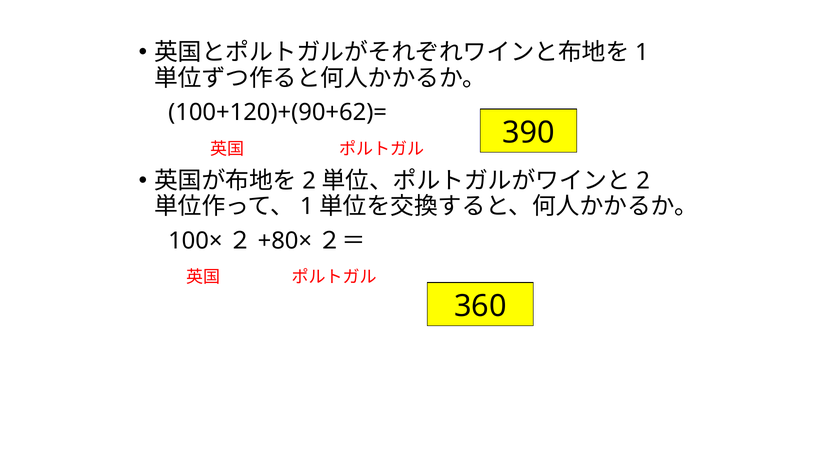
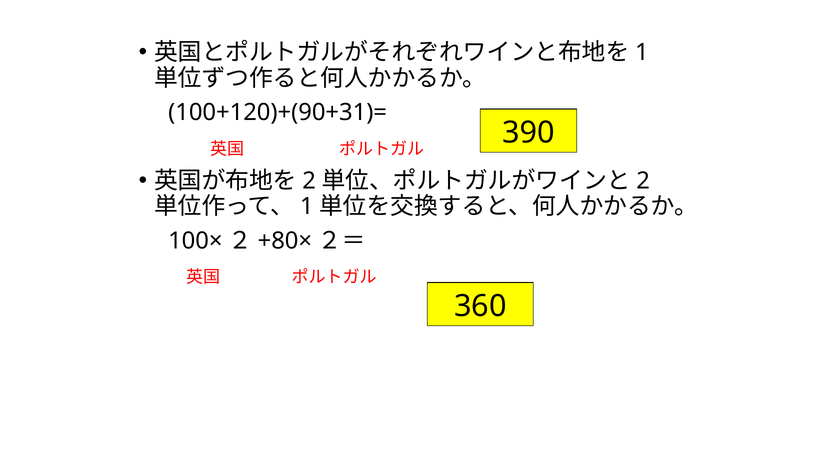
100+120)+(90+62)=: 100+120)+(90+62)= -> 100+120)+(90+31)=
